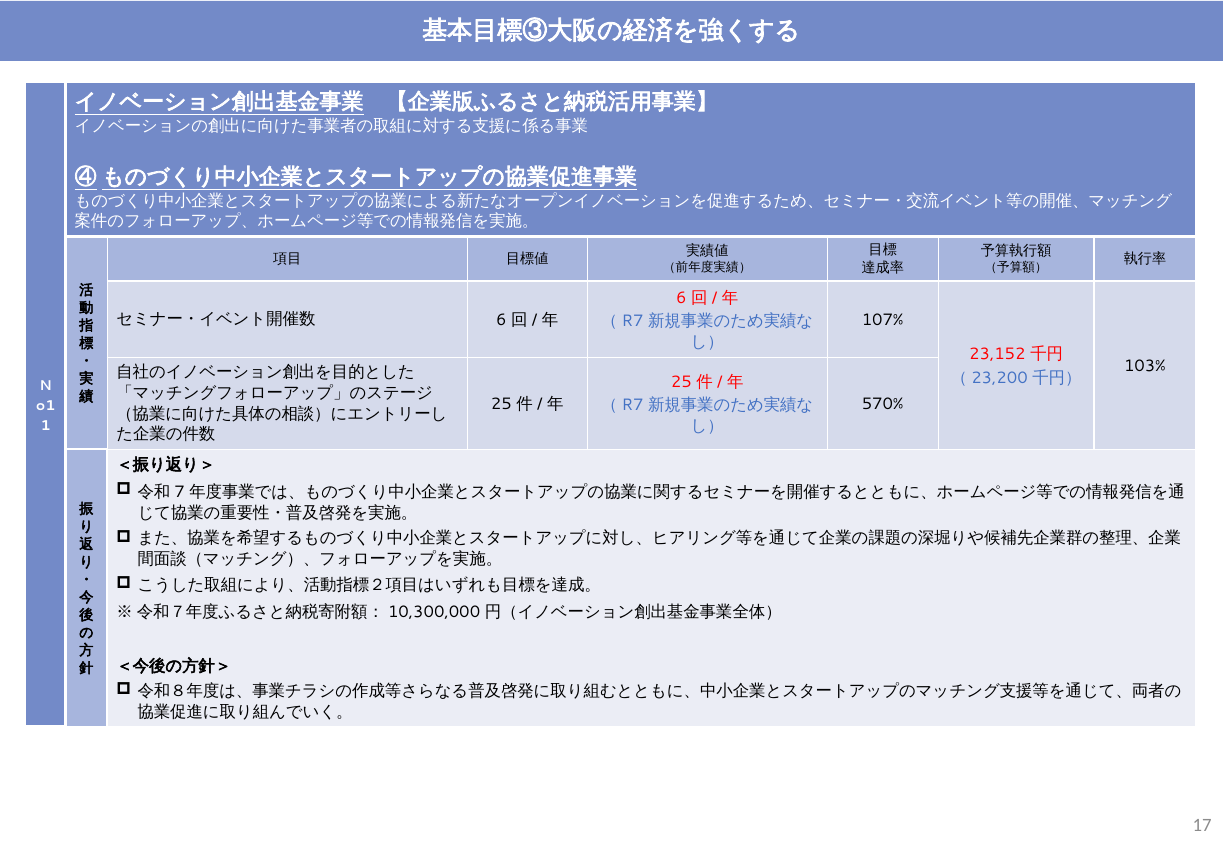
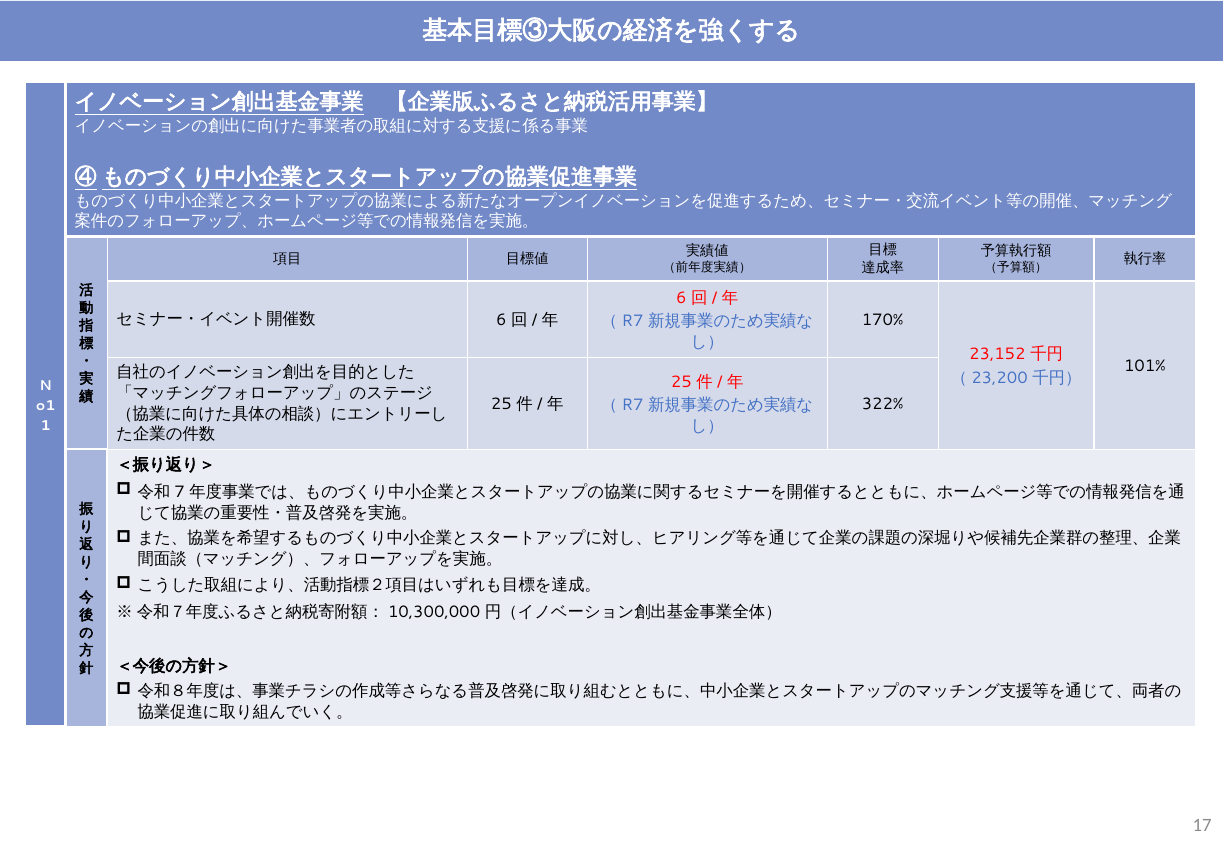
107%: 107% -> 170%
103%: 103% -> 101%
570%: 570% -> 322%
